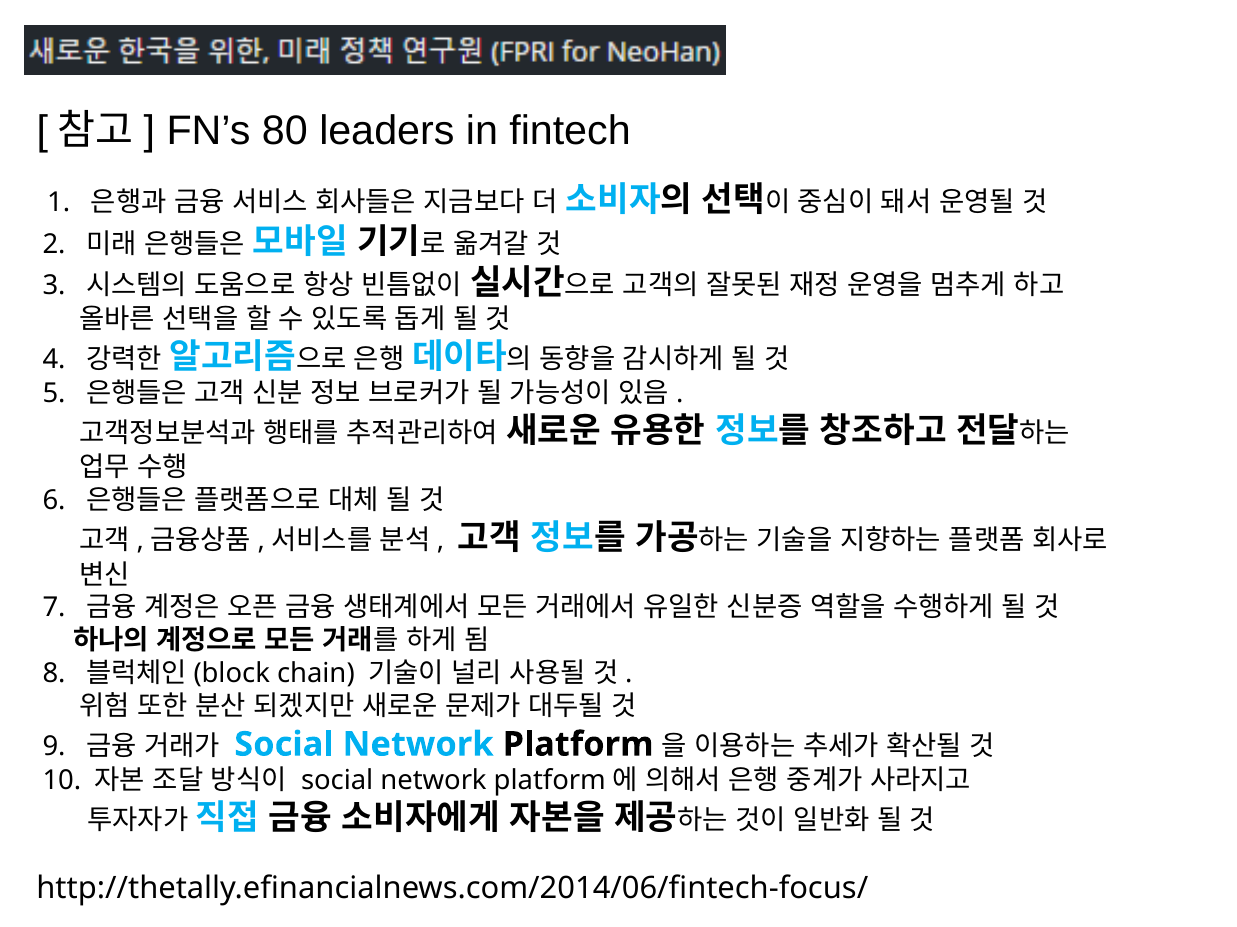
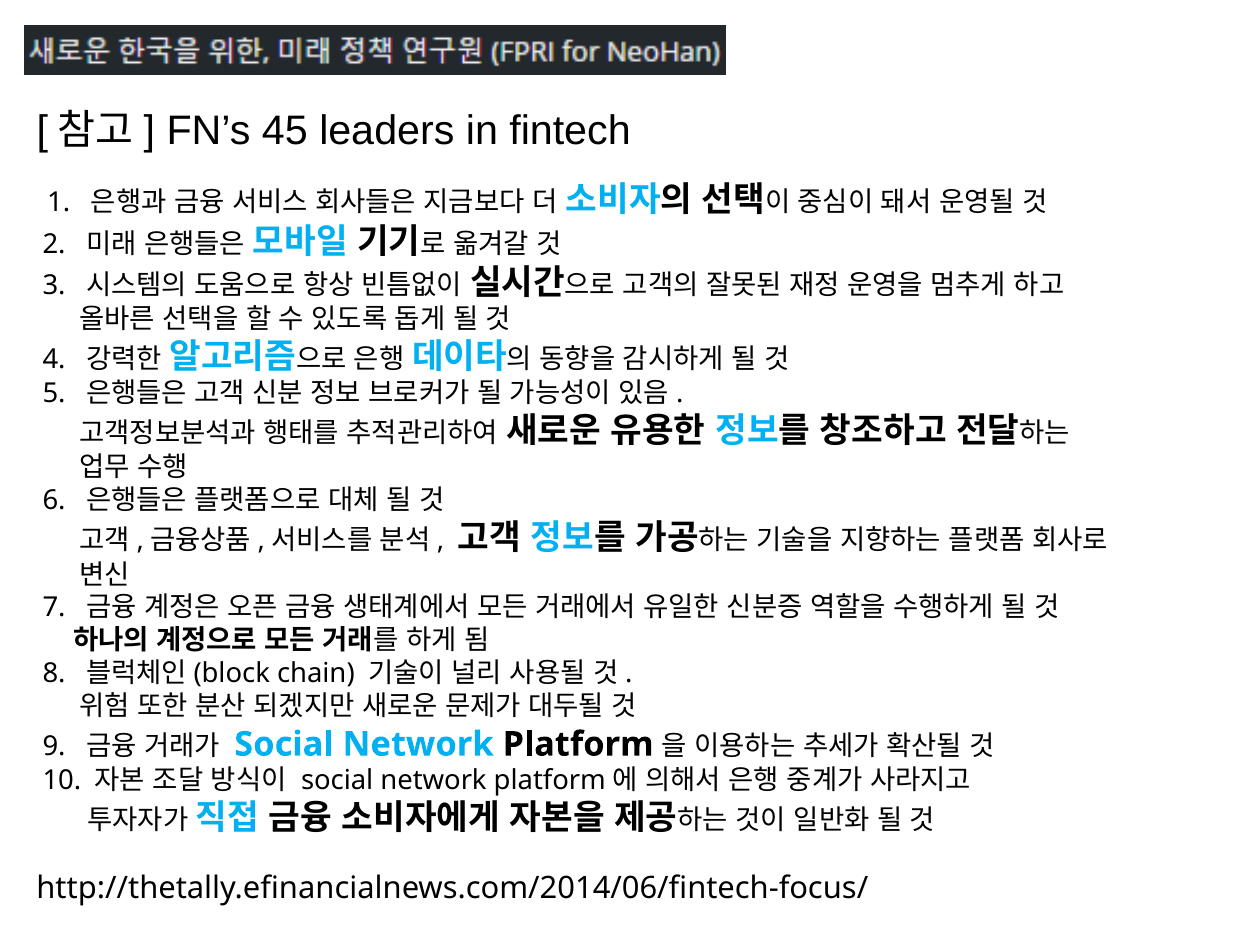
80: 80 -> 45
